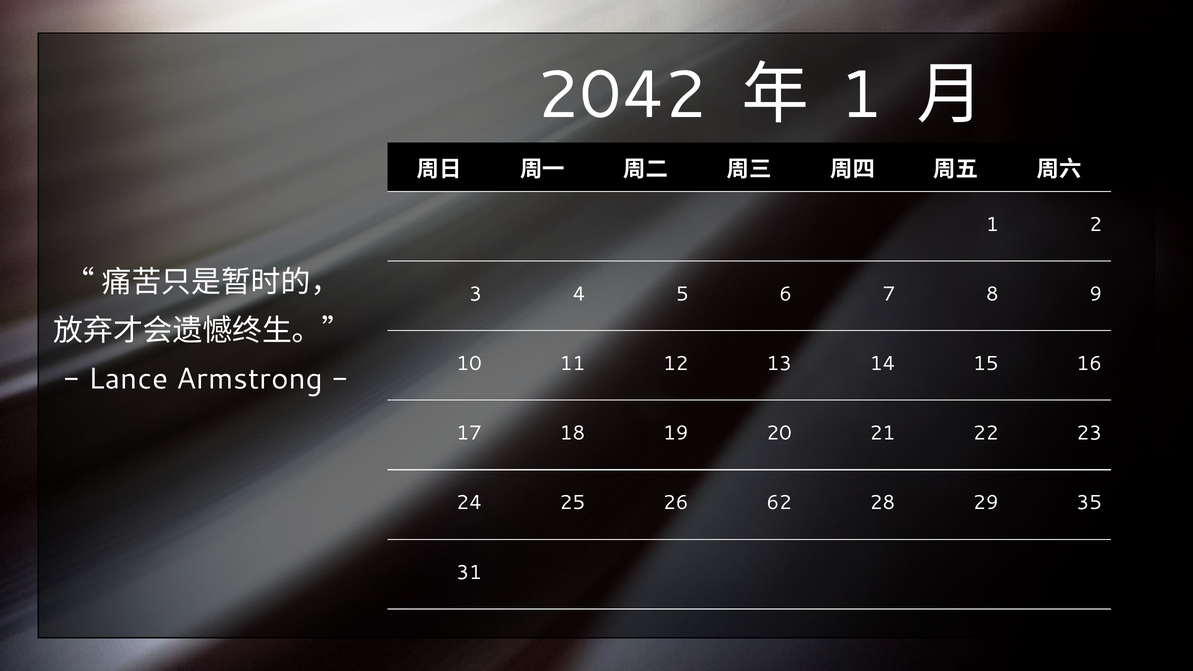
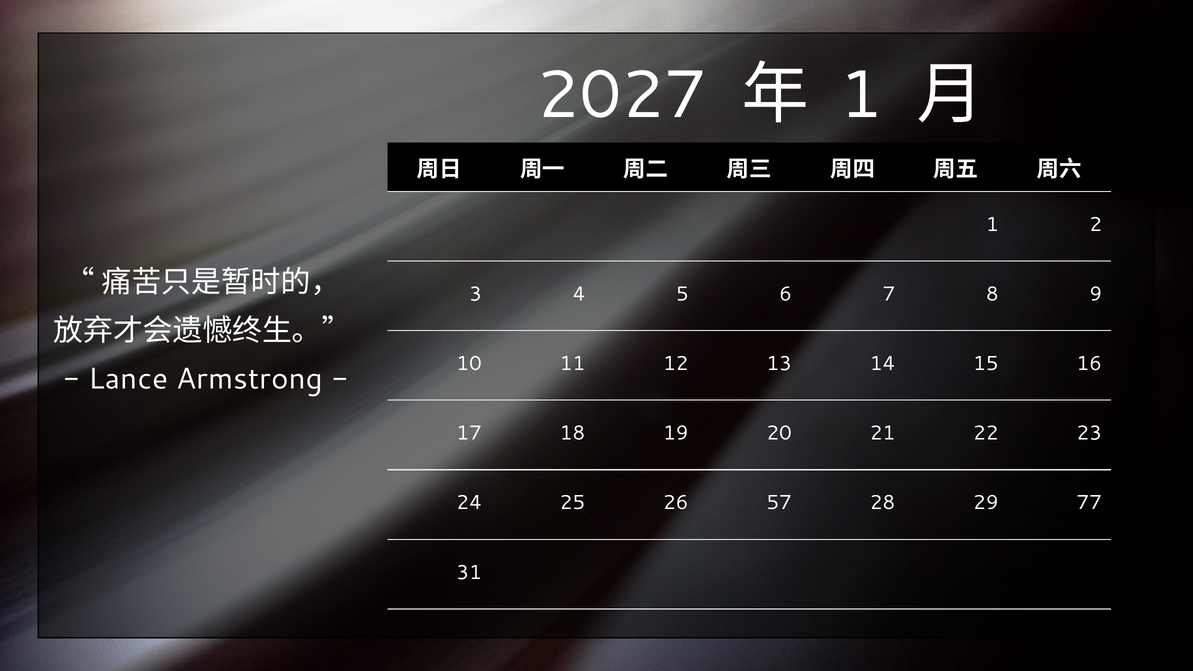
2042: 2042 -> 2027
62: 62 -> 57
35: 35 -> 77
